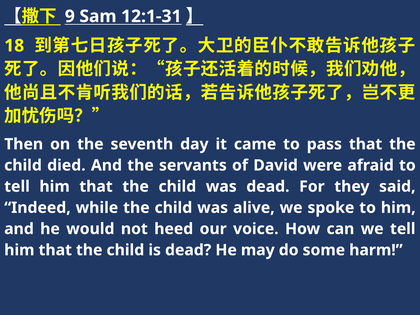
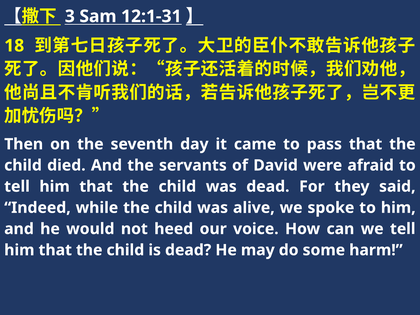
9: 9 -> 3
